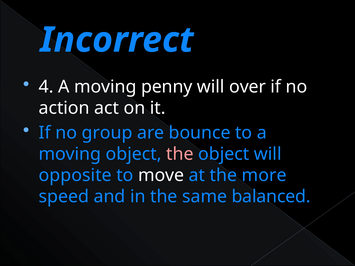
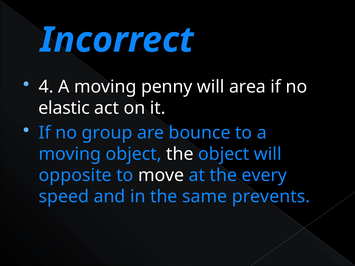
over: over -> area
action: action -> elastic
the at (180, 154) colour: pink -> white
more: more -> every
balanced: balanced -> prevents
